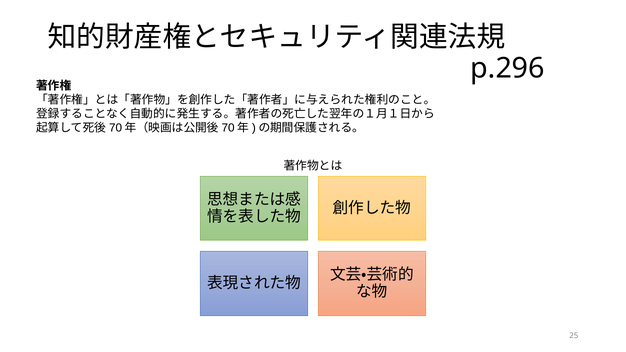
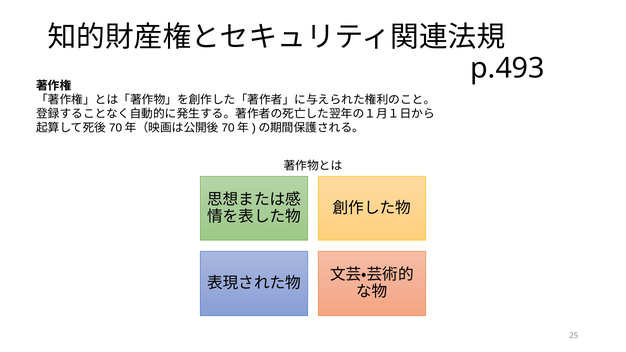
p.296: p.296 -> p.493
